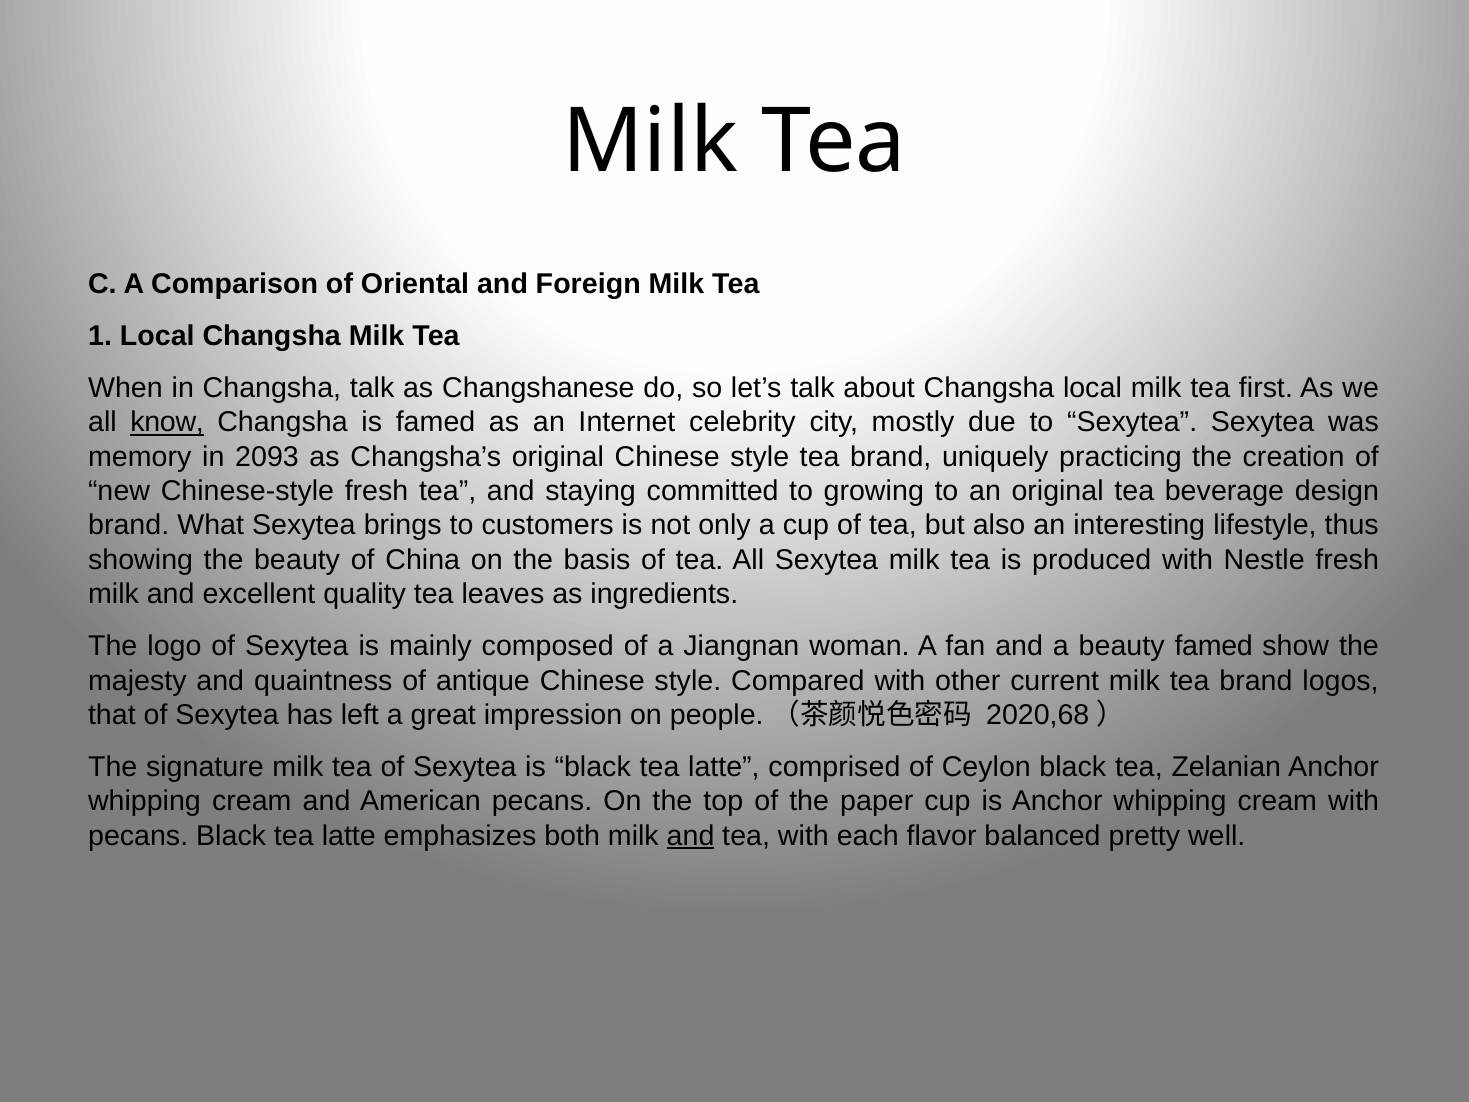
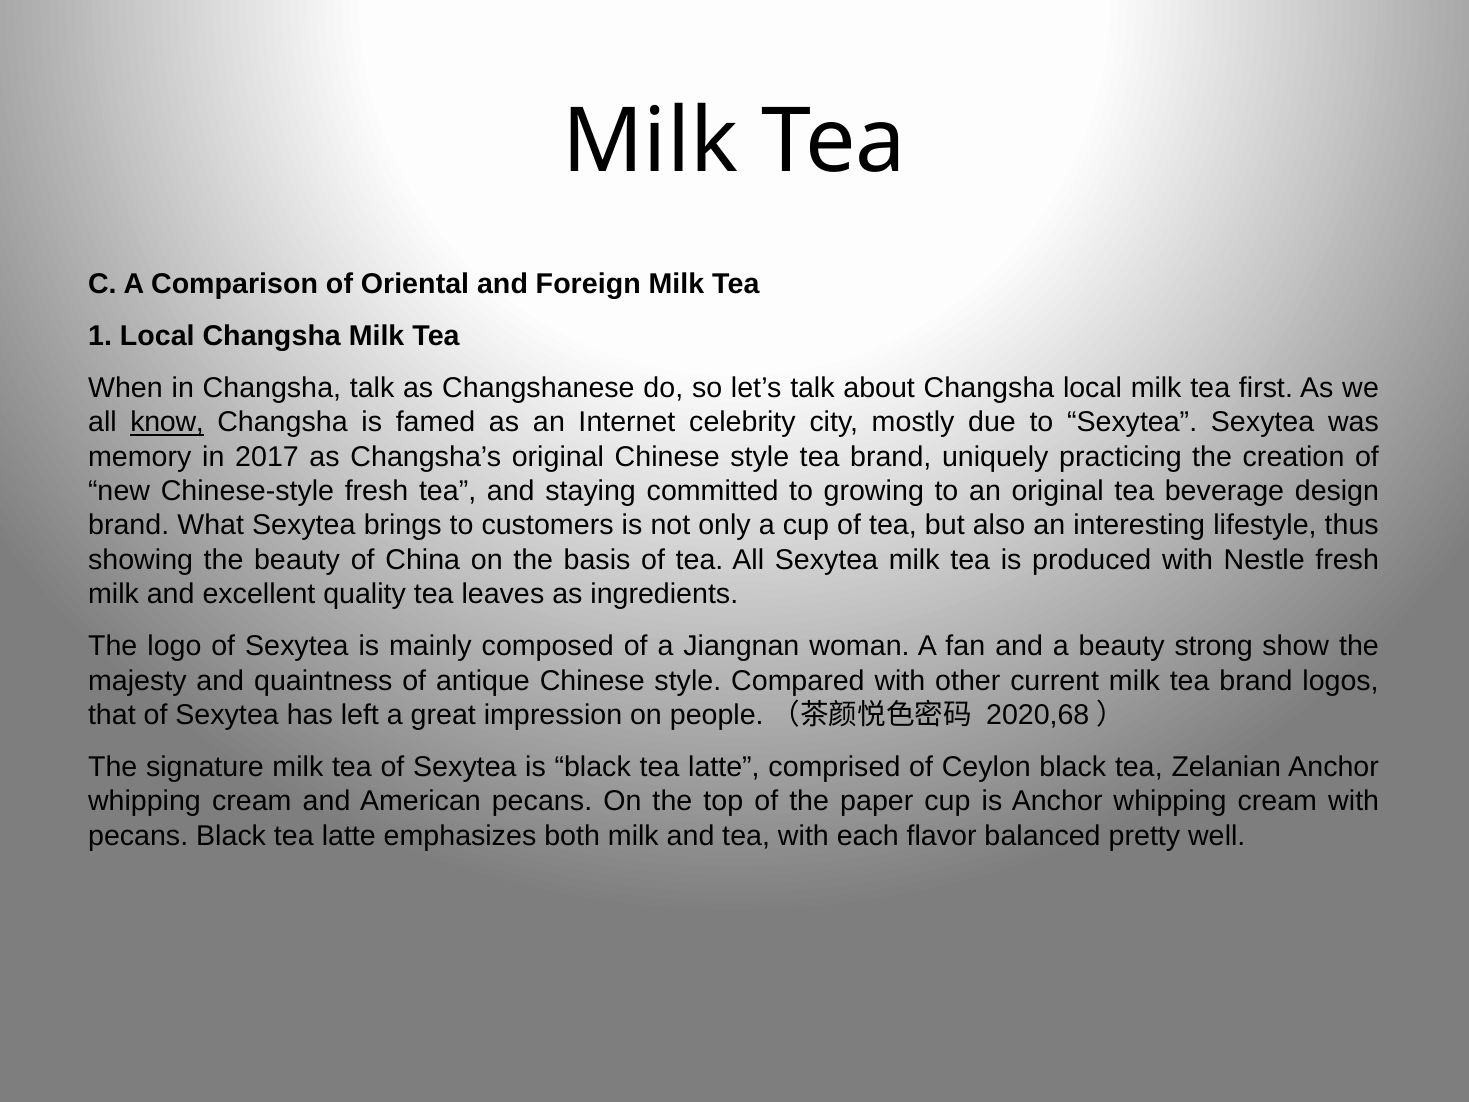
2093: 2093 -> 2017
beauty famed: famed -> strong
and at (691, 836) underline: present -> none
